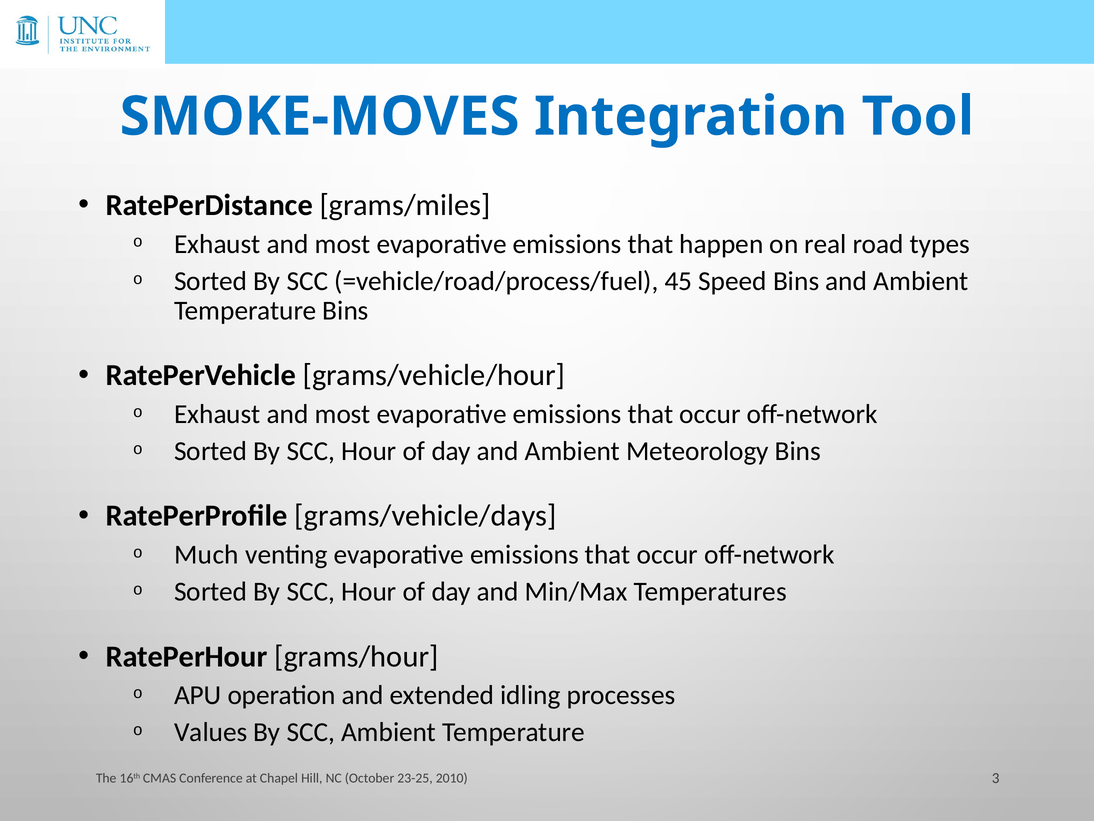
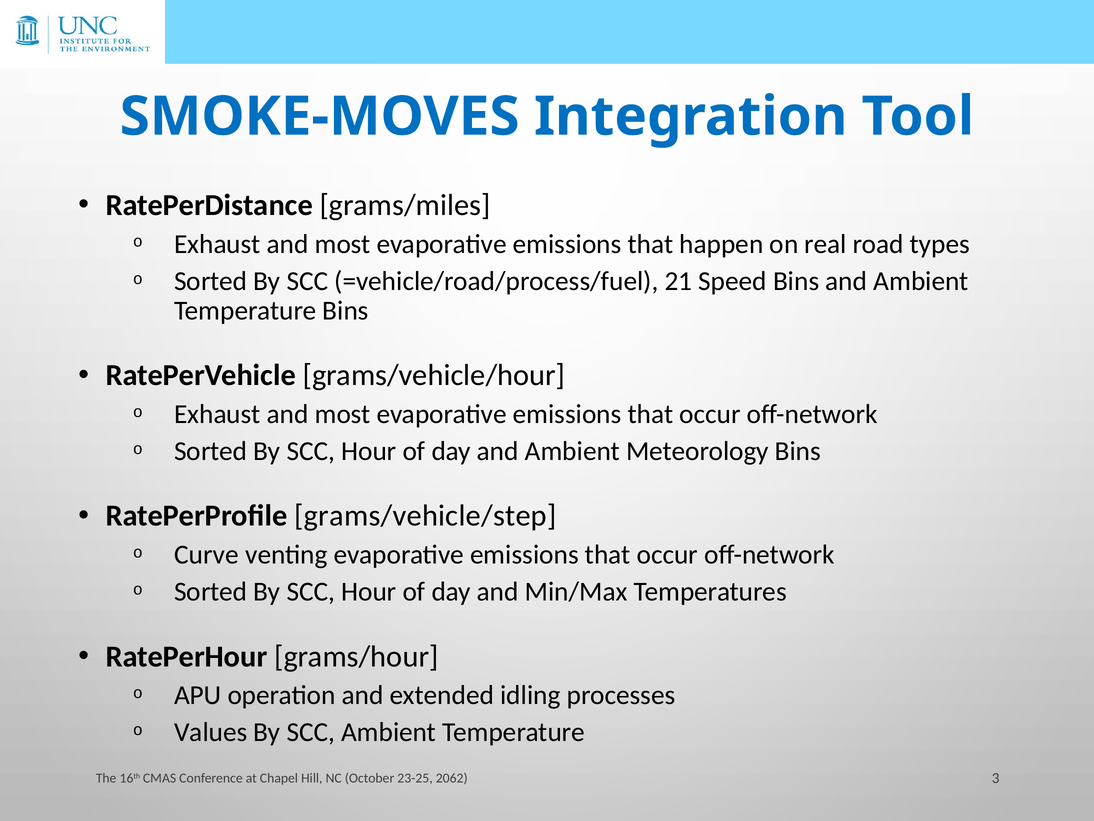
45: 45 -> 21
grams/vehicle/days: grams/vehicle/days -> grams/vehicle/step
Much: Much -> Curve
2010: 2010 -> 2062
